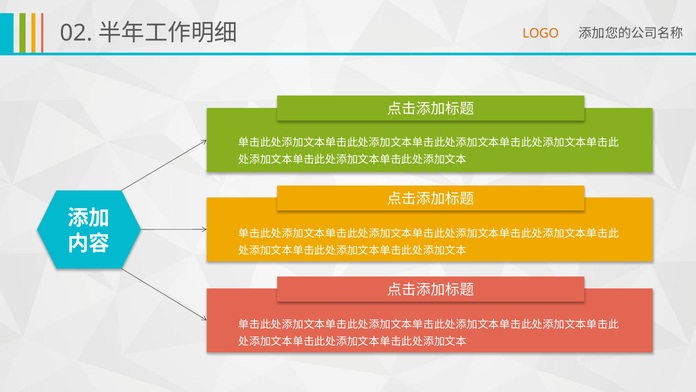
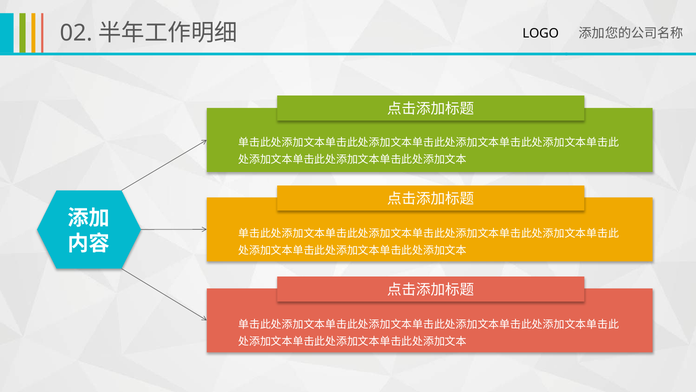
LOGO colour: orange -> black
